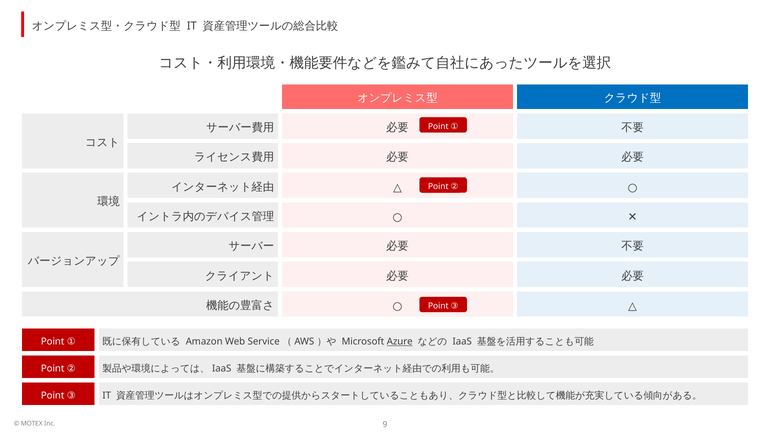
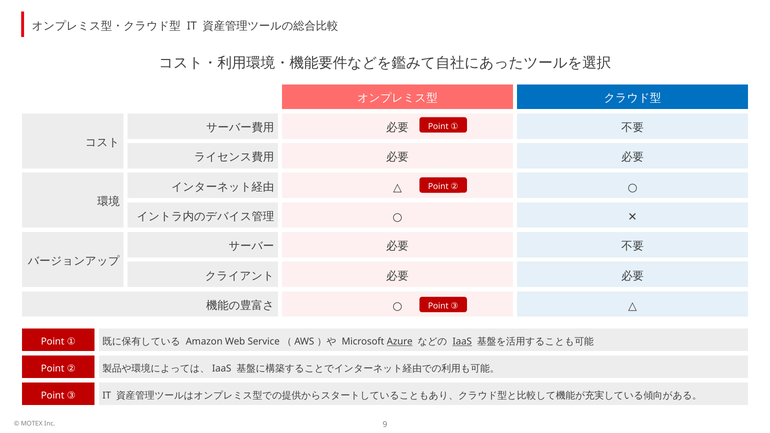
IaaS at (462, 342) underline: none -> present
